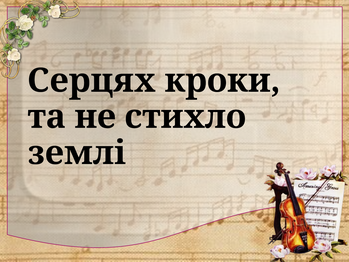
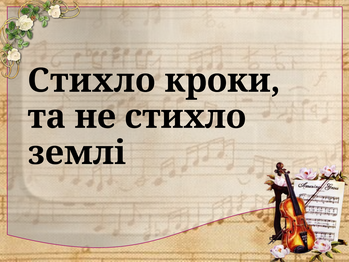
Серцях at (92, 81): Серцях -> Стихло
